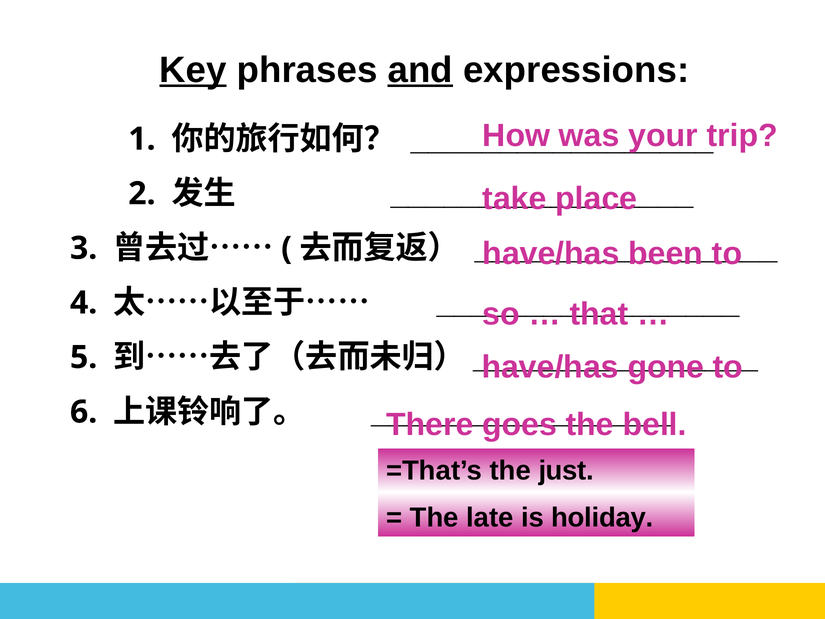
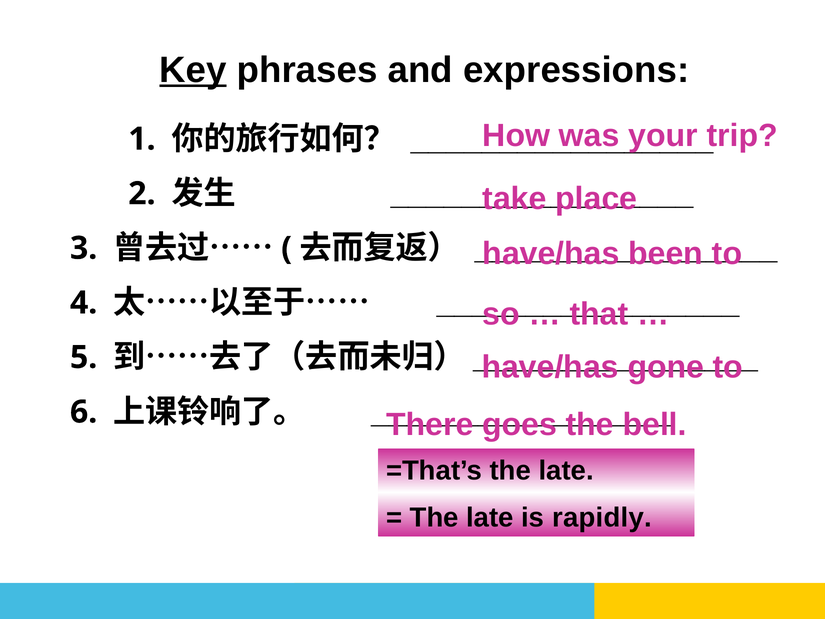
and underline: present -> none
=That’s the just: just -> late
holiday: holiday -> rapidly
